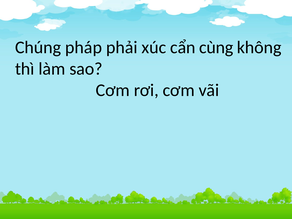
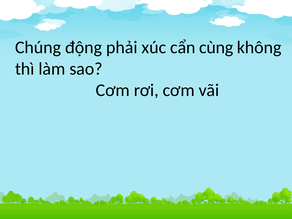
pháp: pháp -> động
